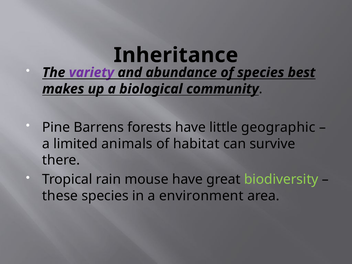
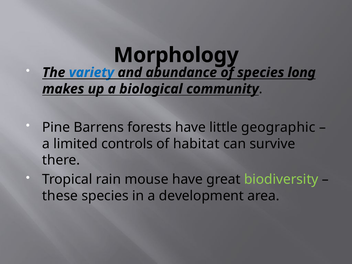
Inheritance: Inheritance -> Morphology
variety colour: purple -> blue
best: best -> long
animals: animals -> controls
environment: environment -> development
